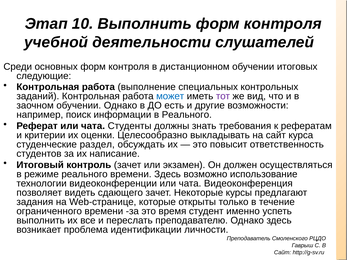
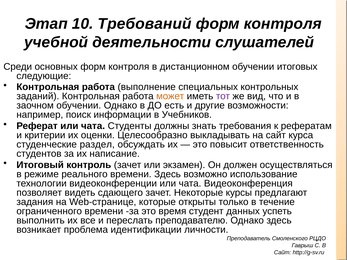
10 Выполнить: Выполнить -> Требований
может colour: blue -> orange
в Реального: Реального -> Учебников
именно: именно -> данных
